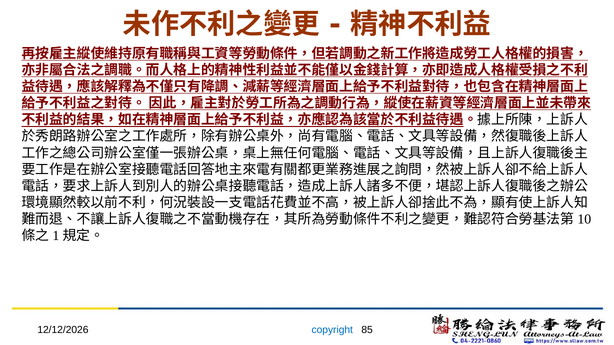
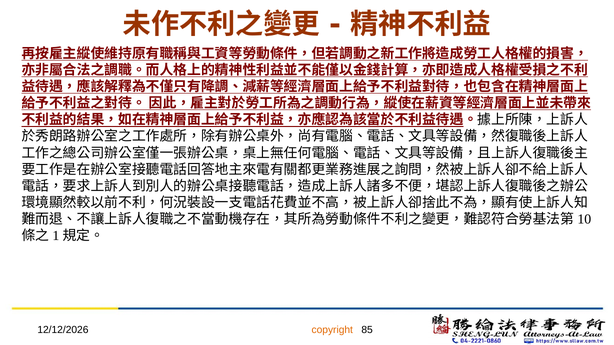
copyright colour: blue -> orange
